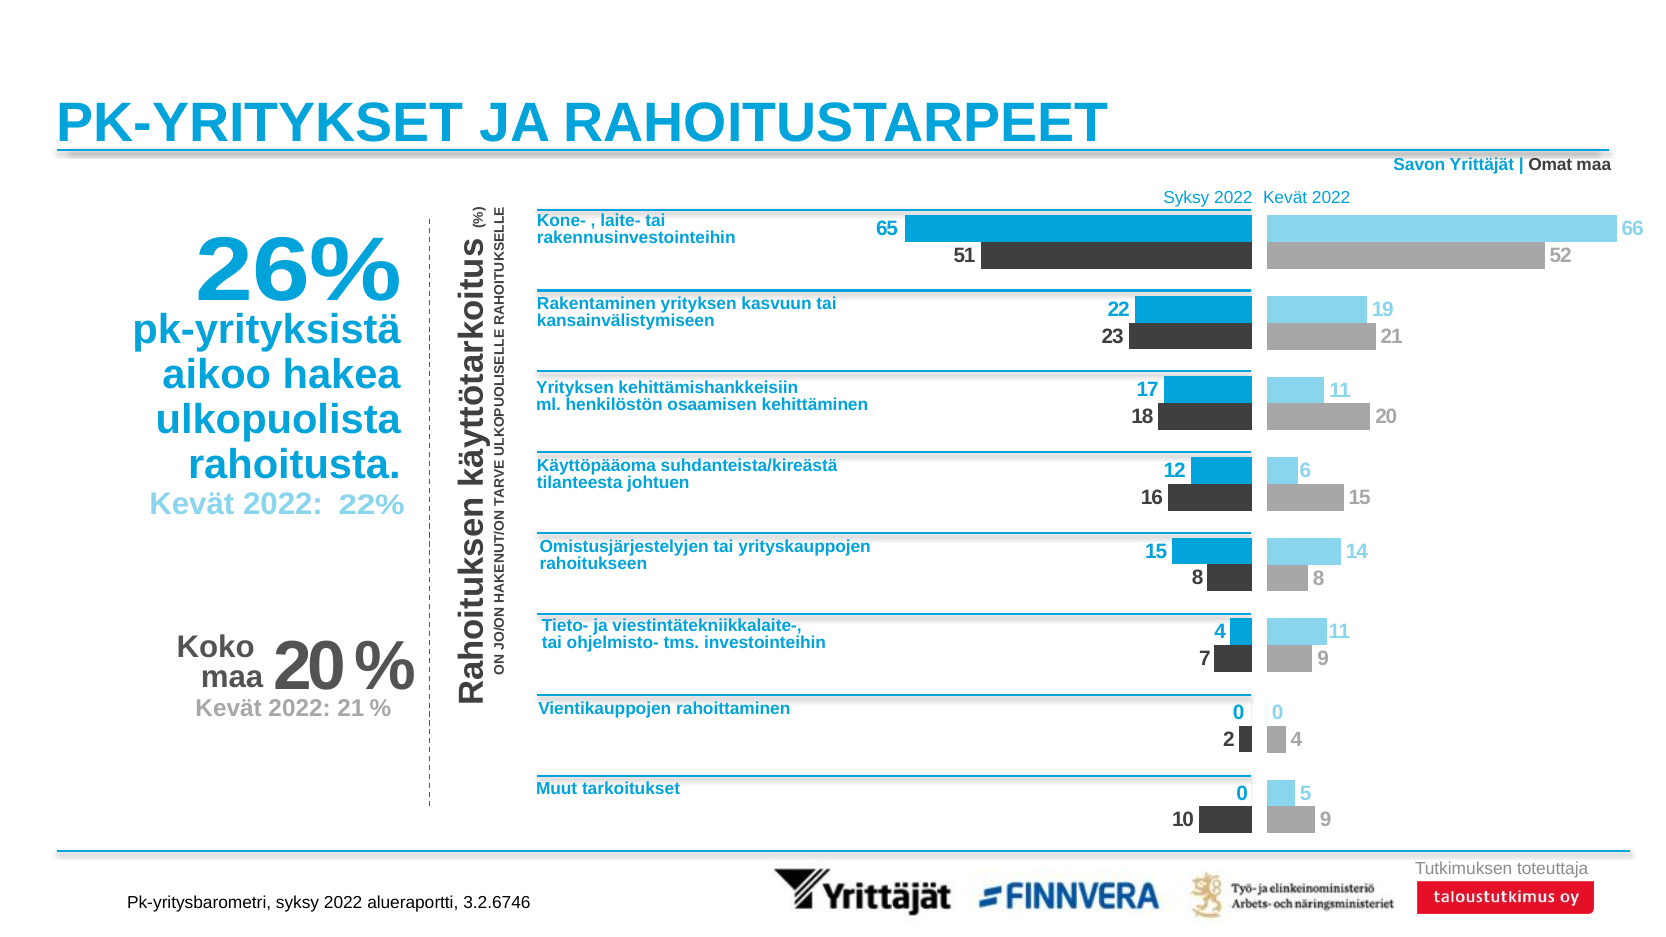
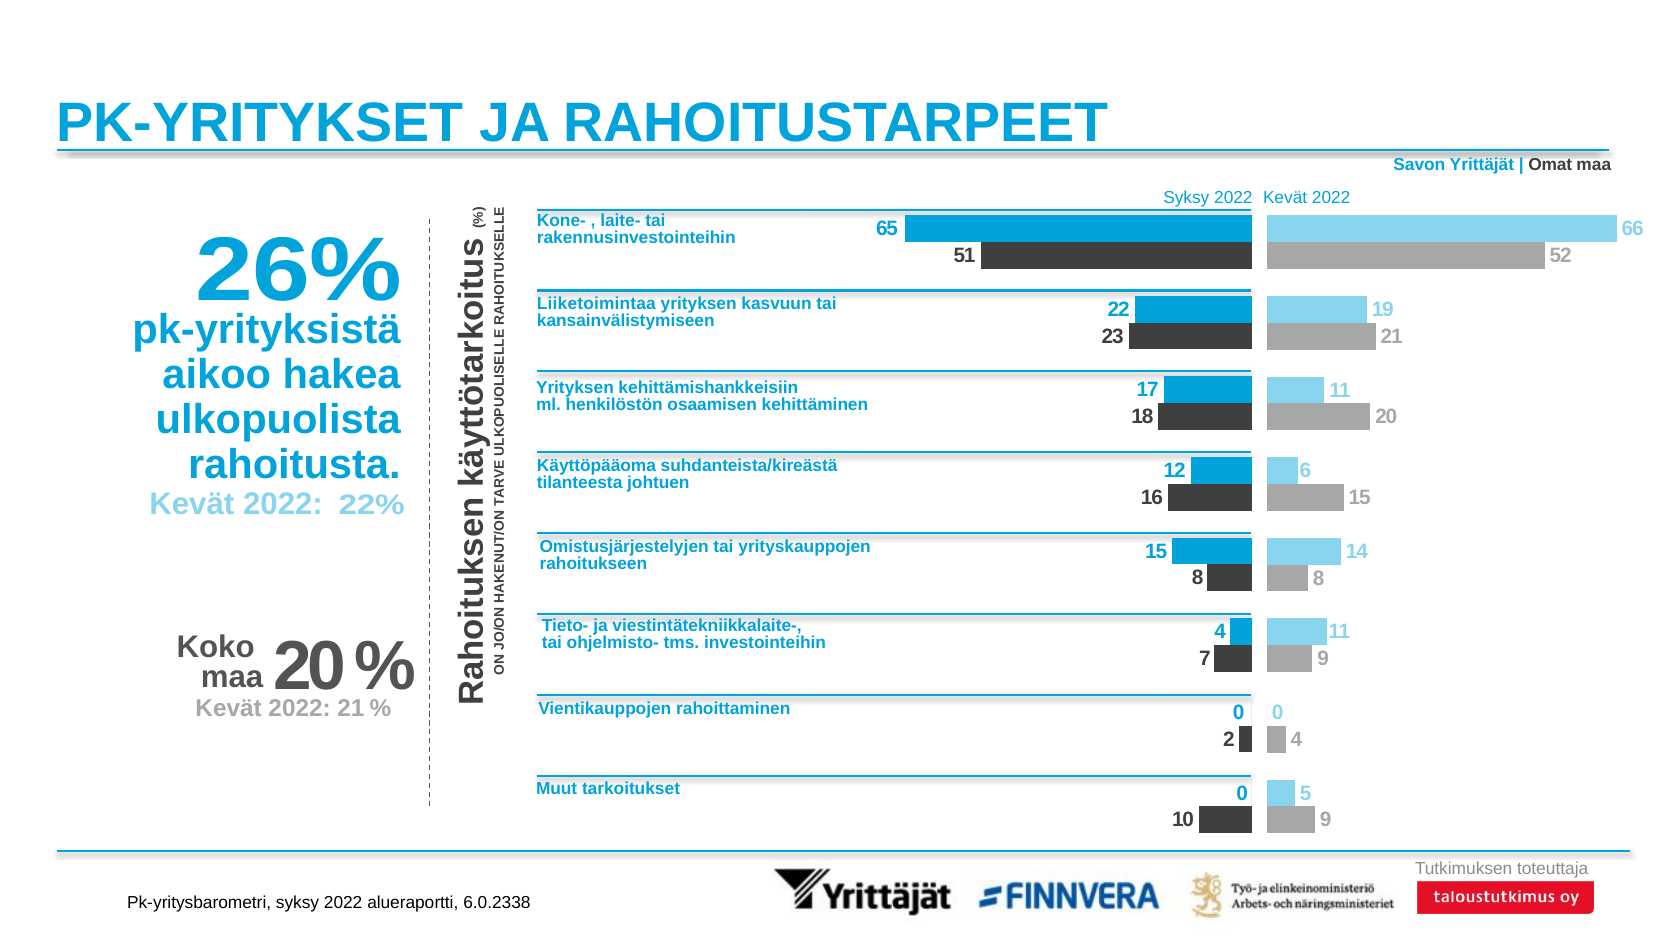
Rakentaminen: Rakentaminen -> Liiketoimintaa
3.2.6746: 3.2.6746 -> 6.0.2338
